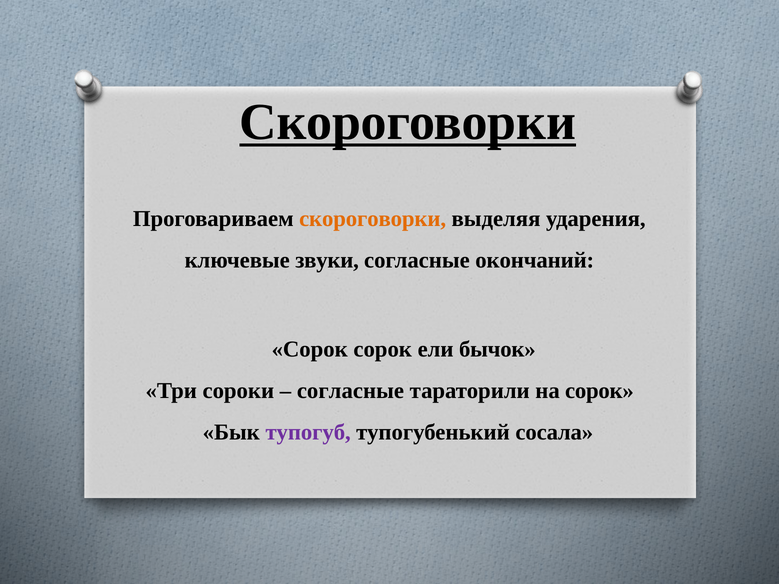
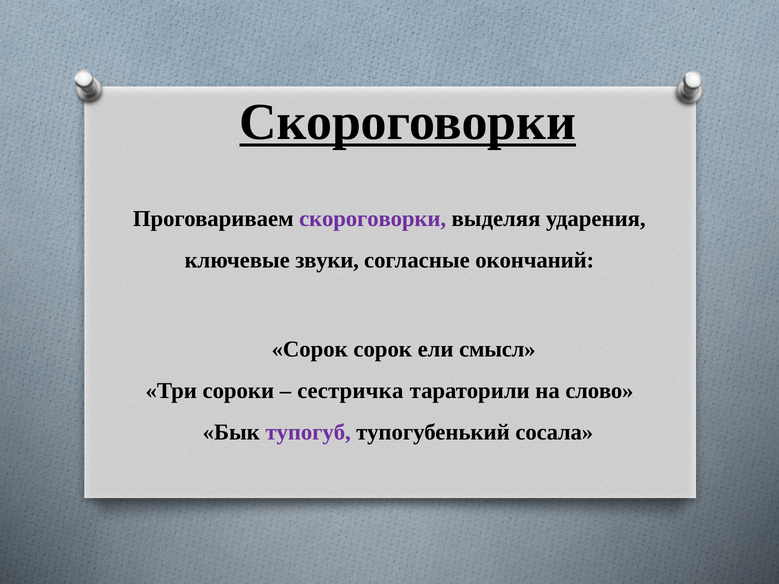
скороговорки at (373, 219) colour: orange -> purple
бычок: бычок -> смысл
согласные at (350, 391): согласные -> сестричка
на сорок: сорок -> слово
